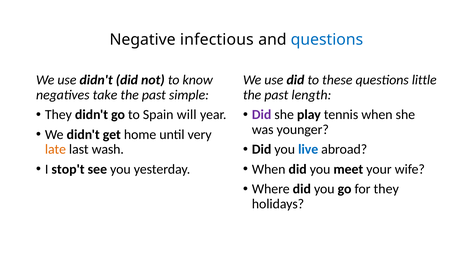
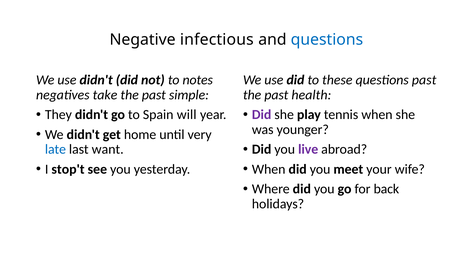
know: know -> notes
questions little: little -> past
length: length -> health
live colour: blue -> purple
late colour: orange -> blue
wash: wash -> want
for they: they -> back
